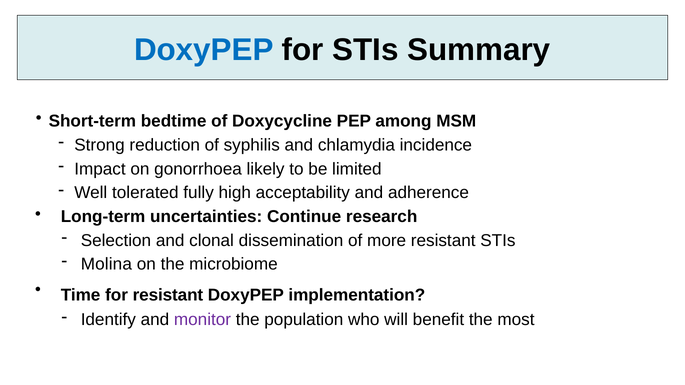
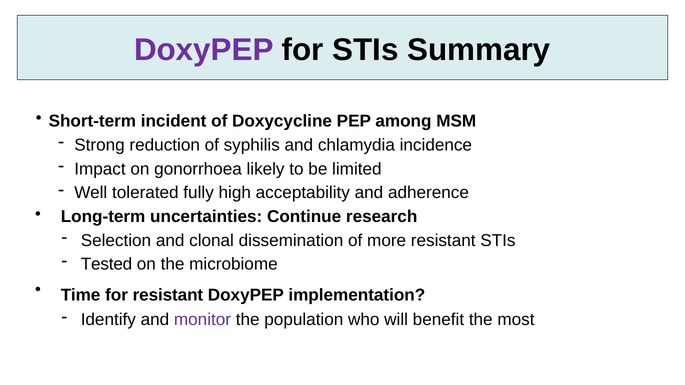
DoxyPEP at (204, 50) colour: blue -> purple
bedtime: bedtime -> incident
Molina: Molina -> Tested
